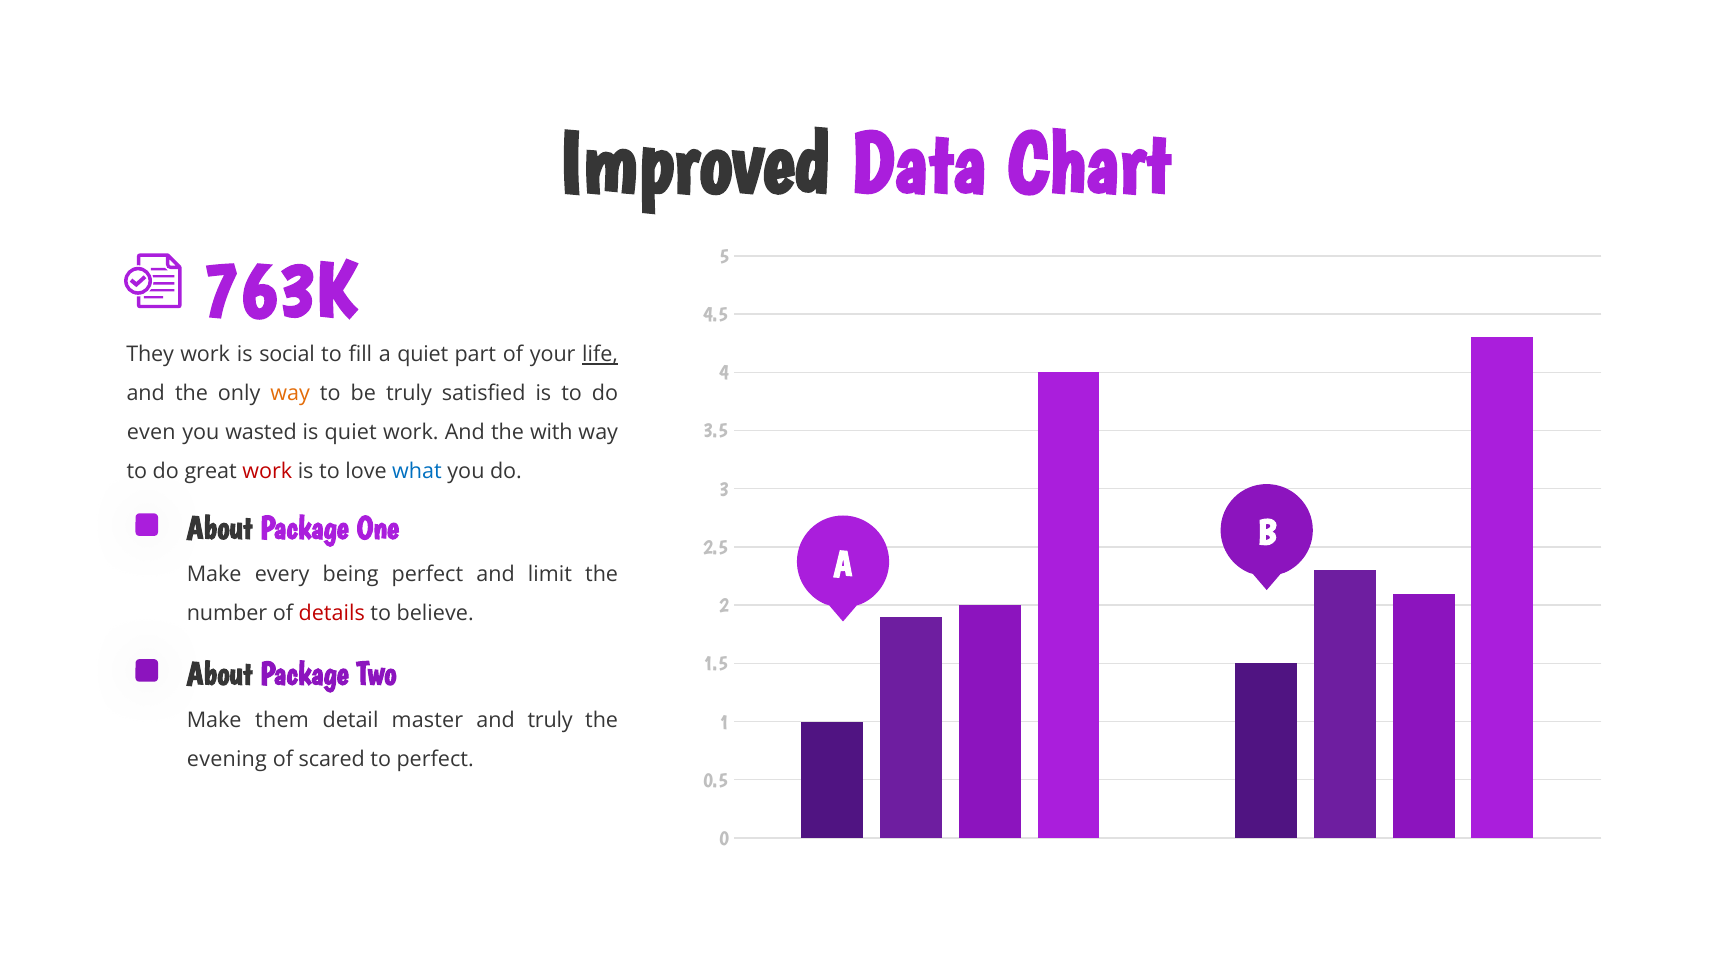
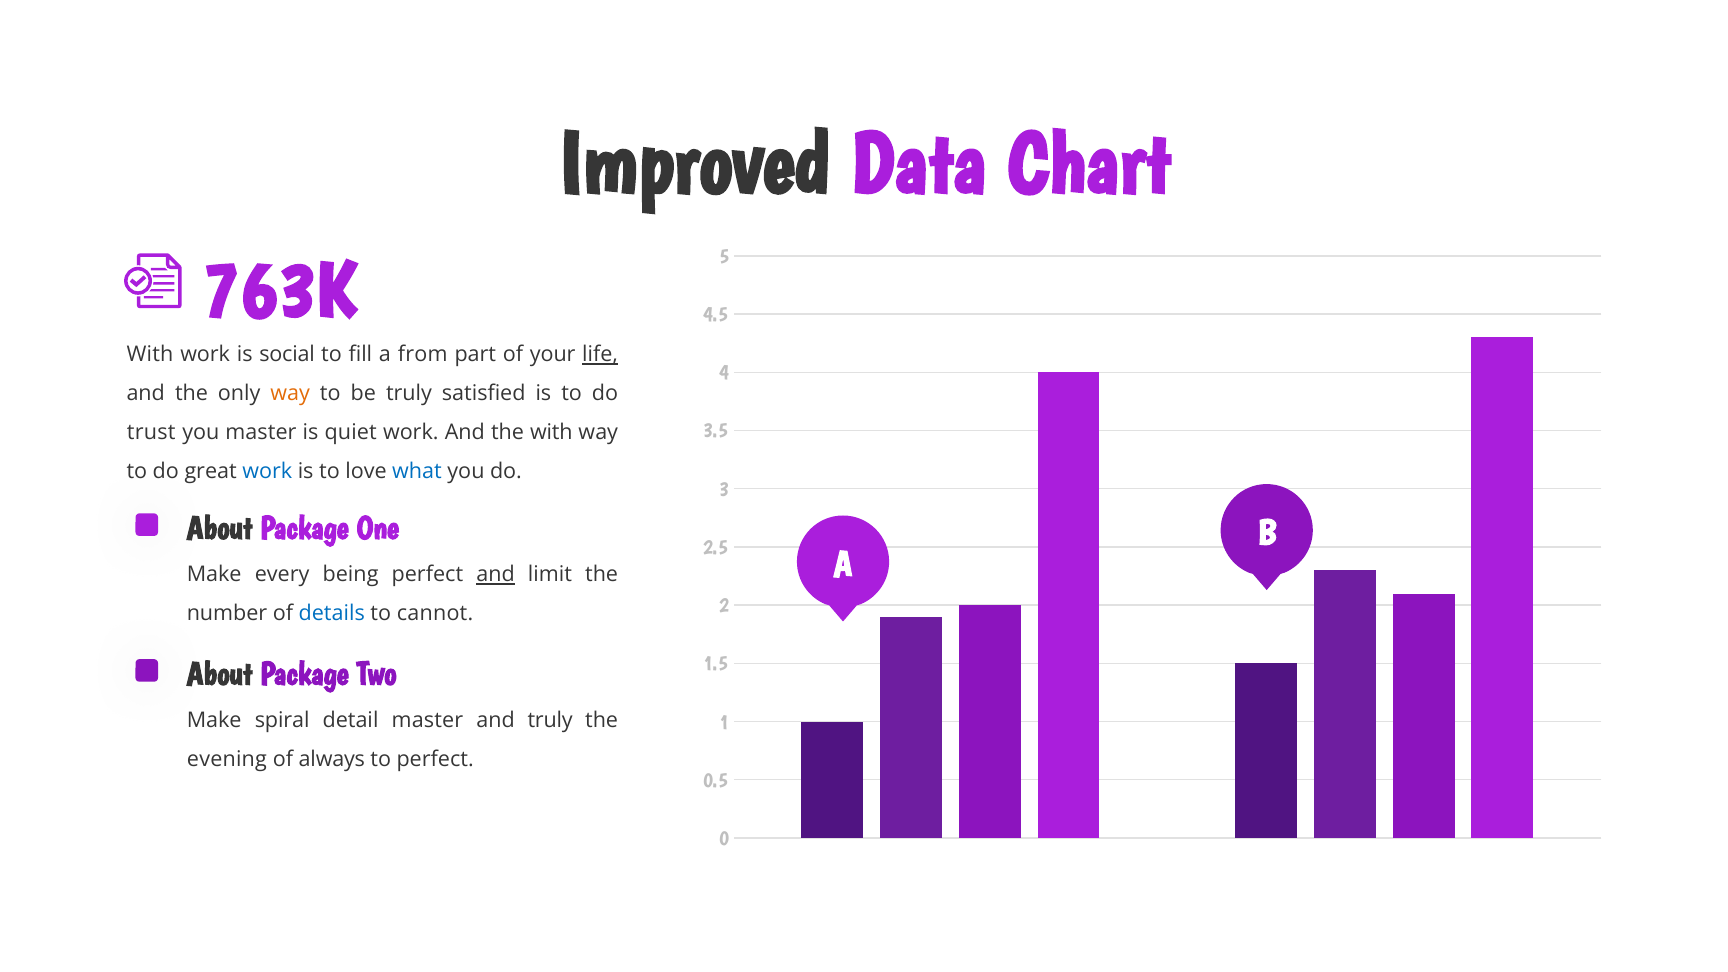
They at (150, 355): They -> With
a quiet: quiet -> from
even: even -> trust
you wasted: wasted -> master
work at (267, 471) colour: red -> blue
and at (496, 575) underline: none -> present
details colour: red -> blue
believe: believe -> cannot
them: them -> spiral
scared: scared -> always
